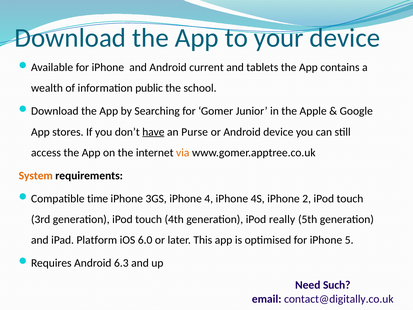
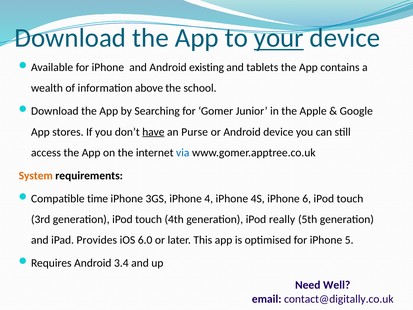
your underline: none -> present
current: current -> existing
public: public -> above
via colour: orange -> blue
2: 2 -> 6
Platform: Platform -> Provides
6.3: 6.3 -> 3.4
Such: Such -> Well
